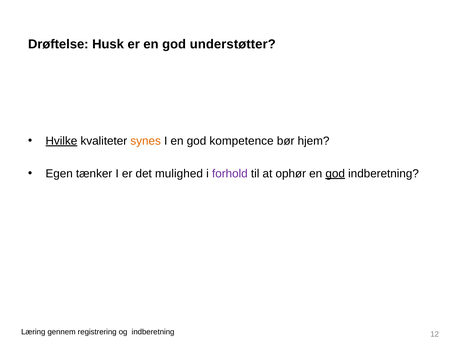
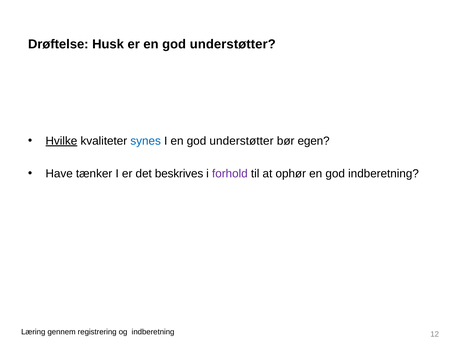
synes colour: orange -> blue
I en god kompetence: kompetence -> understøtter
hjem: hjem -> egen
Egen: Egen -> Have
mulighed: mulighed -> beskrives
god at (335, 174) underline: present -> none
